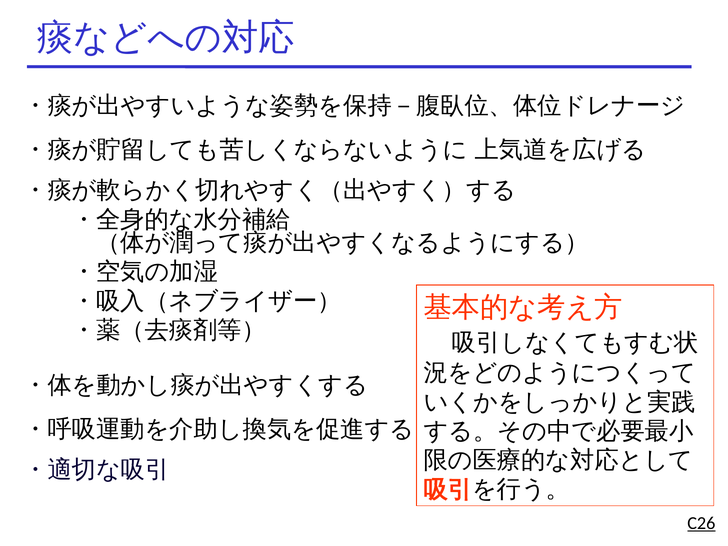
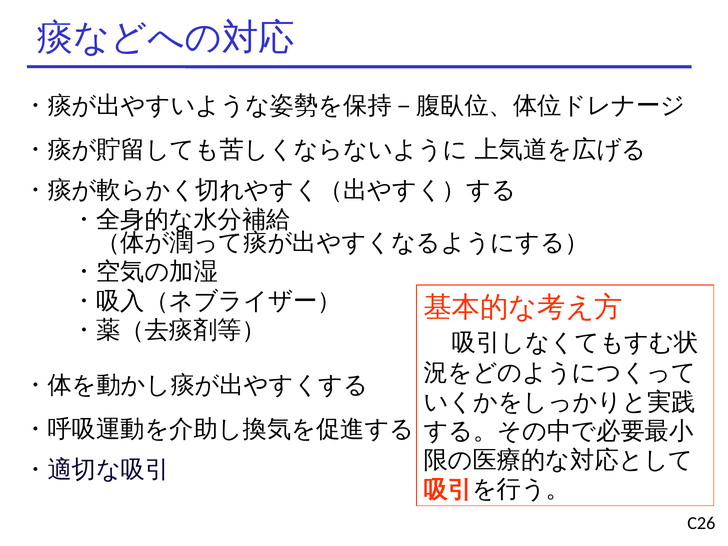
C26 underline: present -> none
